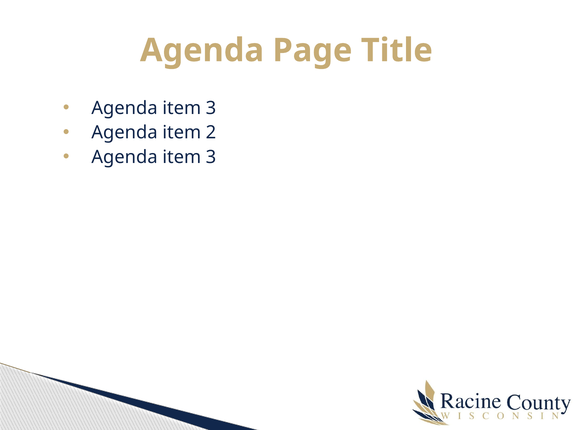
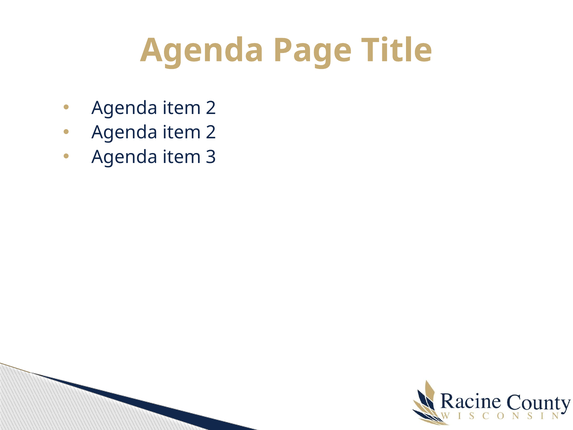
3 at (211, 108): 3 -> 2
